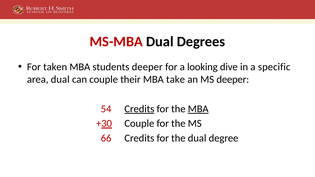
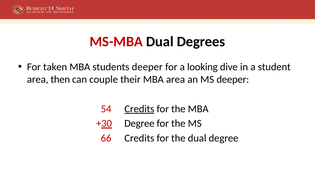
specific: specific -> student
area dual: dual -> then
MBA take: take -> area
MBA at (198, 109) underline: present -> none
Couple at (139, 124): Couple -> Degree
